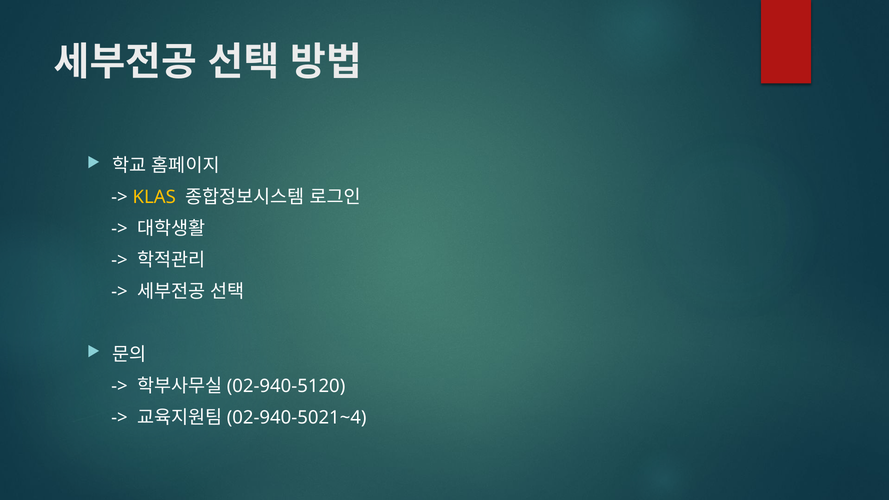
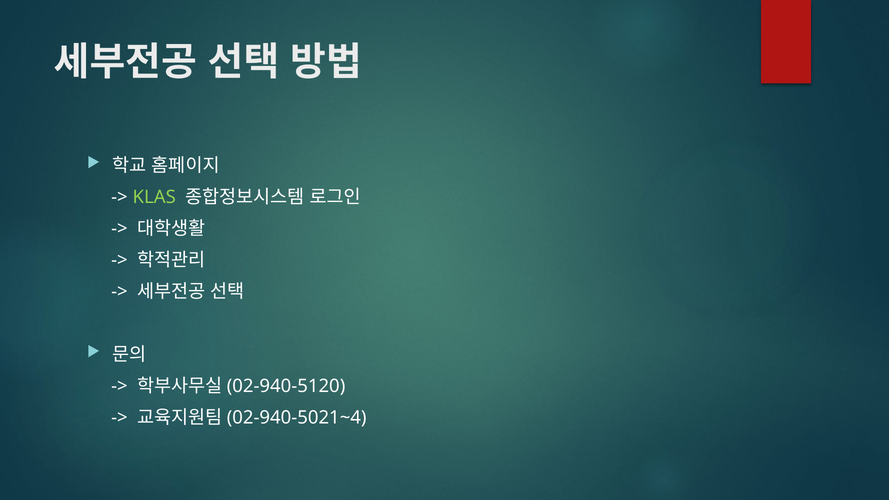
KLAS colour: yellow -> light green
